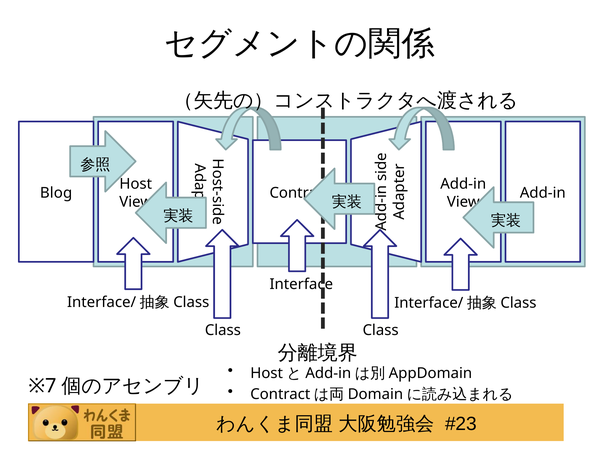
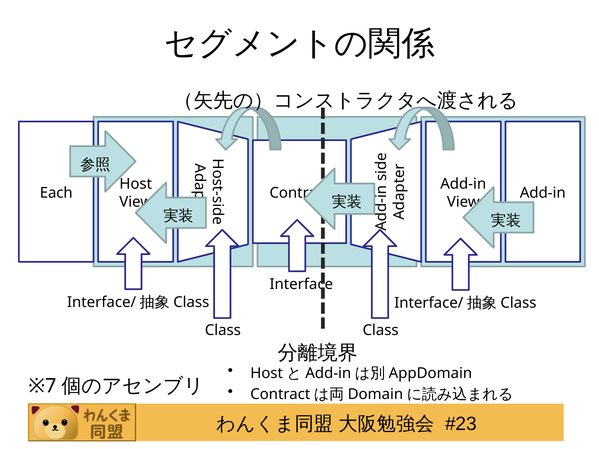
Blog: Blog -> Each
